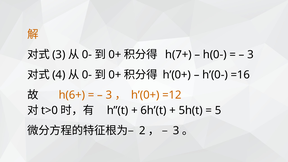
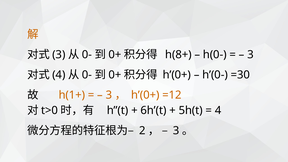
h(7+: h(7+ -> h(8+
=16: =16 -> =30
h(6+: h(6+ -> h(1+
5 at (218, 110): 5 -> 4
